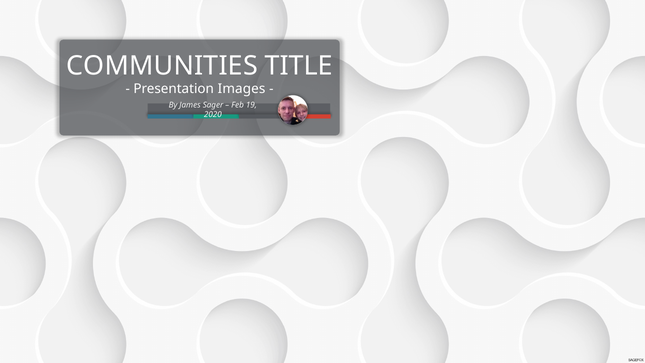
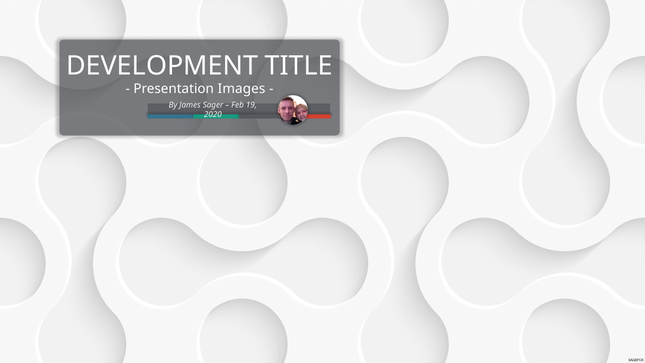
COMMUNITIES: COMMUNITIES -> DEVELOPMENT
